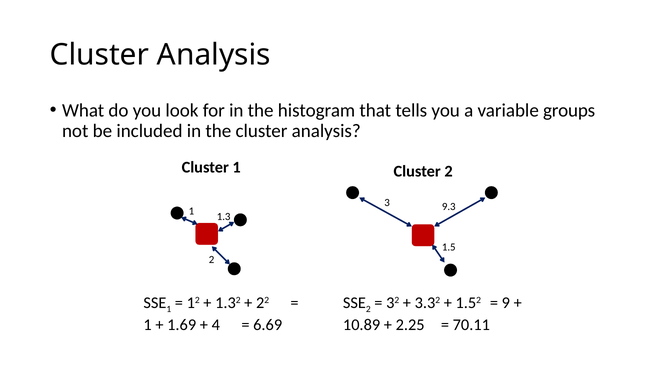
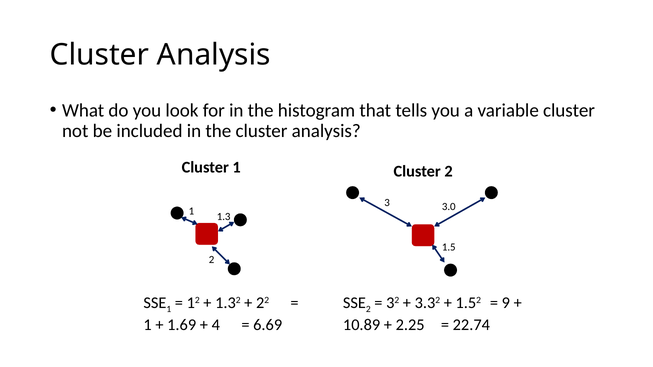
variable groups: groups -> cluster
9.3: 9.3 -> 3.0
70.11: 70.11 -> 22.74
